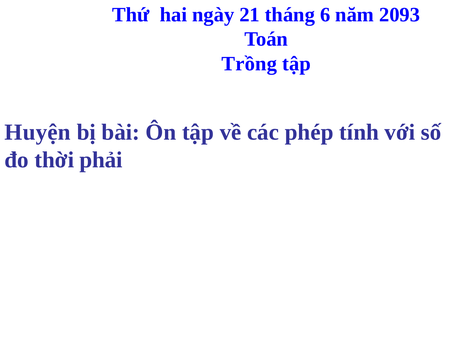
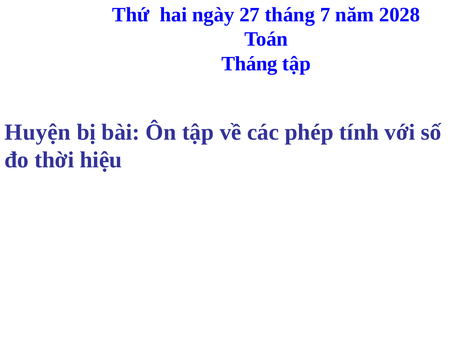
21: 21 -> 27
6: 6 -> 7
2093: 2093 -> 2028
Trồng at (249, 64): Trồng -> Tháng
phải: phải -> hiệu
